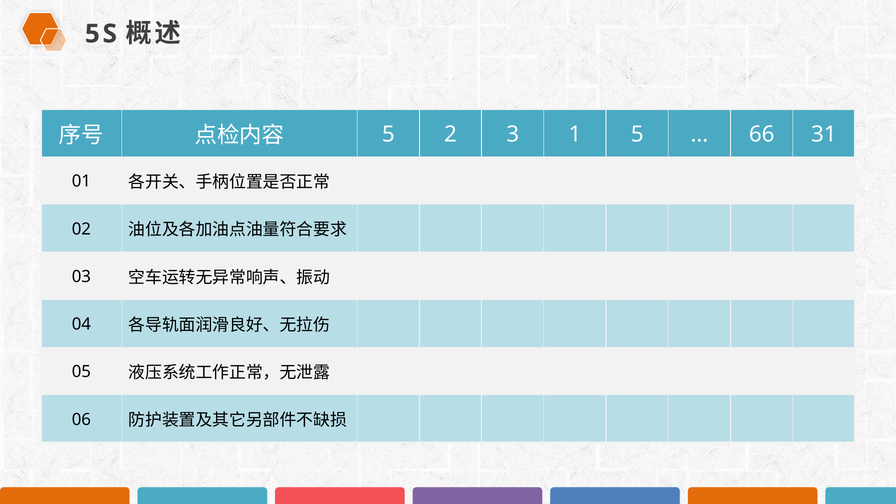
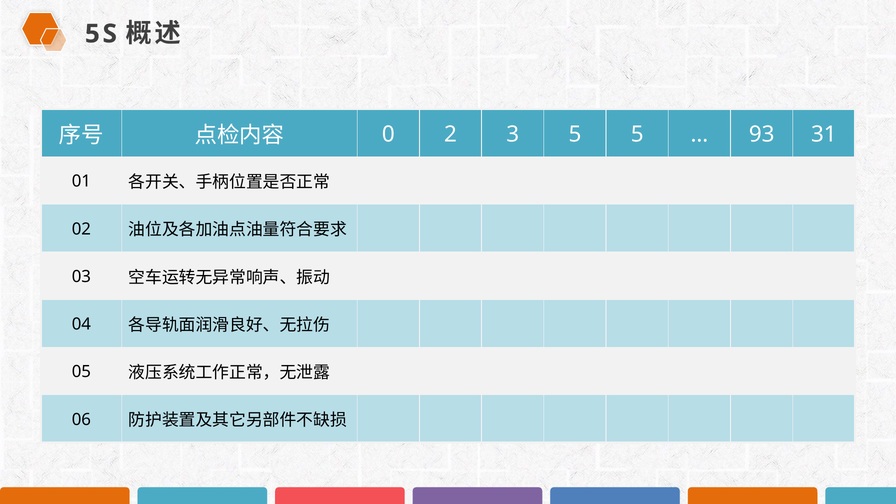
5 at (388, 134): 5 -> 0
3 1: 1 -> 5
66: 66 -> 93
